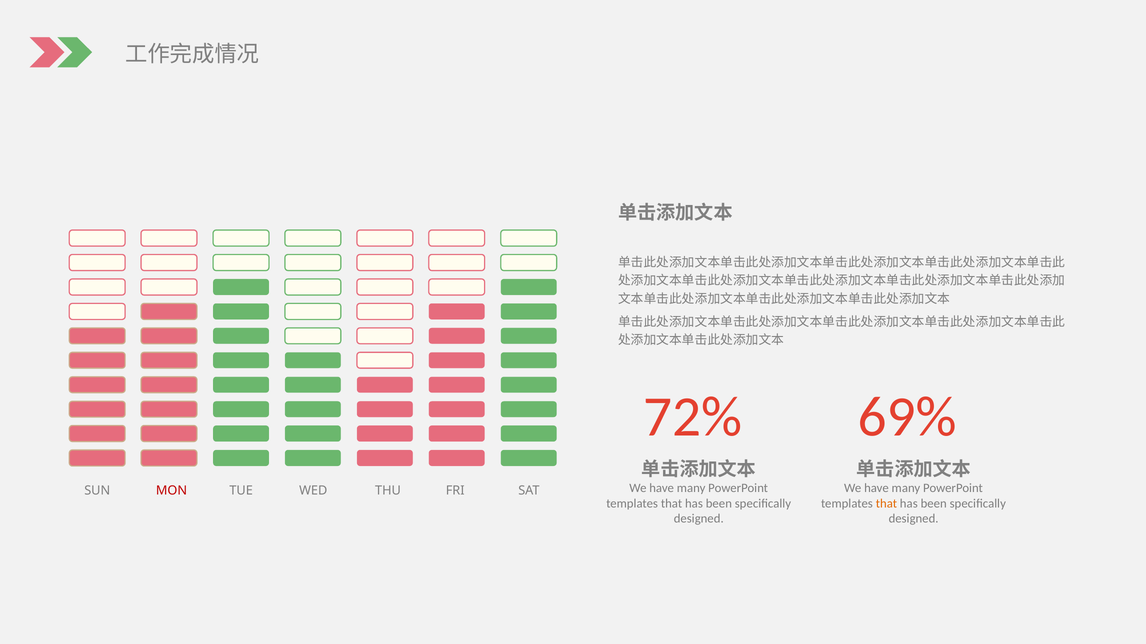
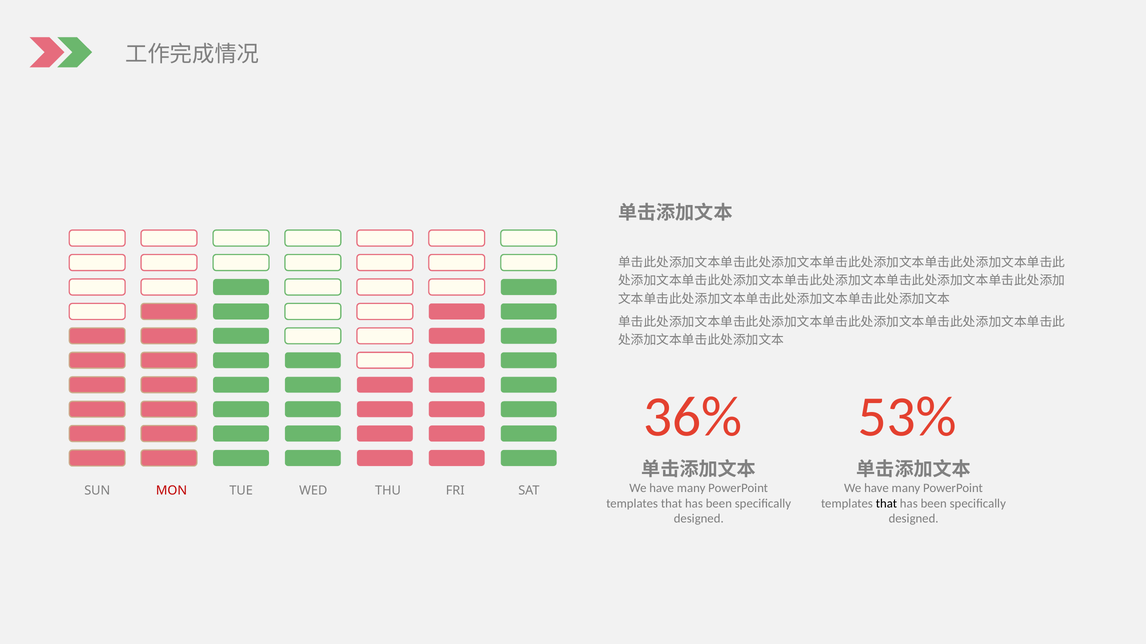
72%: 72% -> 36%
69%: 69% -> 53%
that at (886, 504) colour: orange -> black
